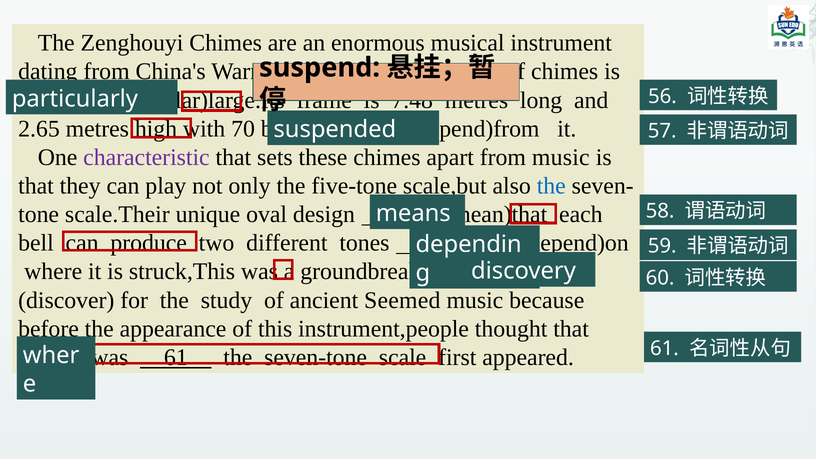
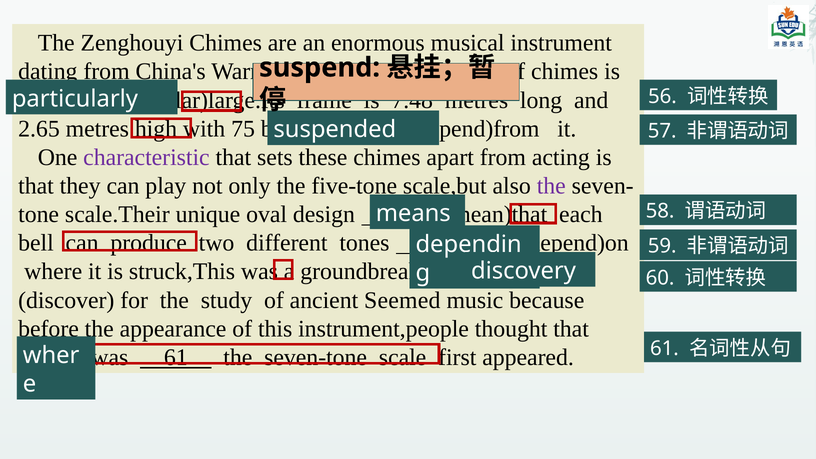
70: 70 -> 75
from music: music -> acting
the at (551, 186) colour: blue -> purple
